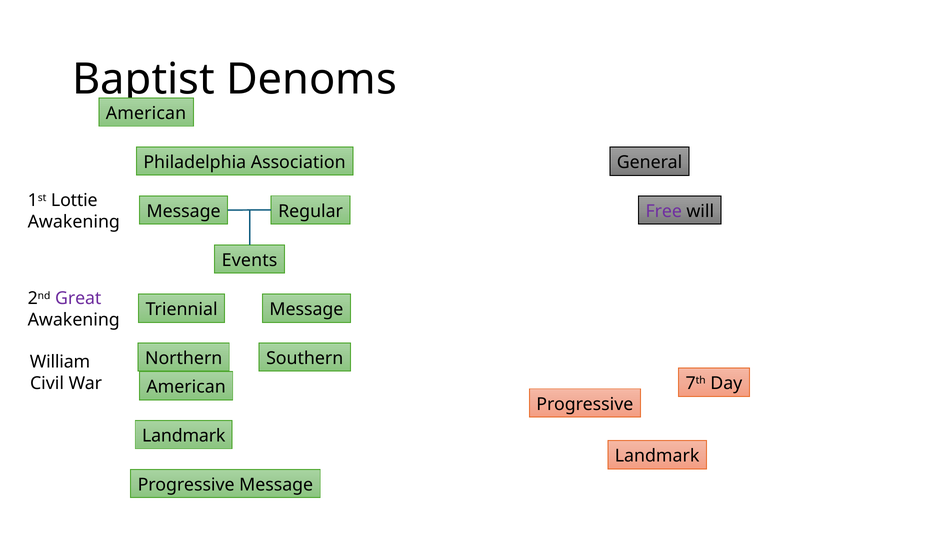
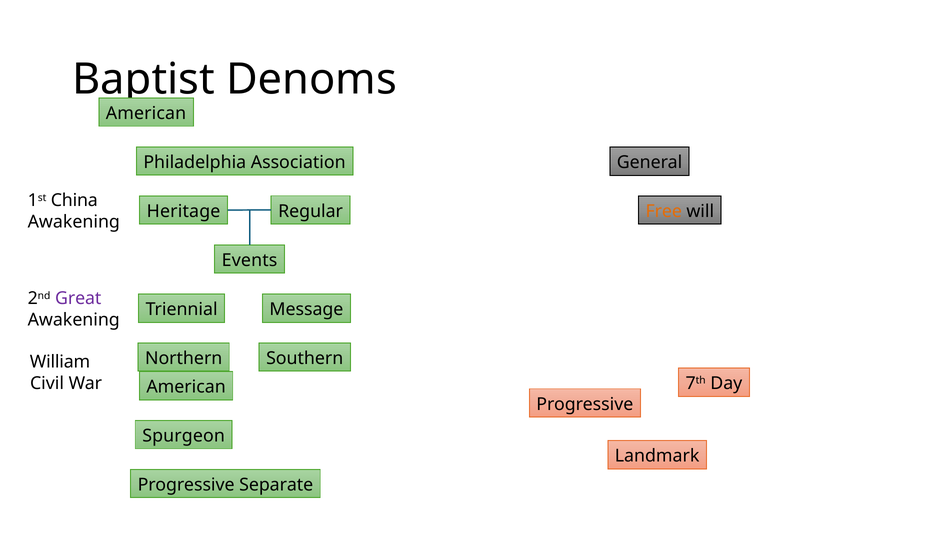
Lottie: Lottie -> China
Message at (184, 211): Message -> Heritage
Free colour: purple -> orange
Landmark at (184, 436): Landmark -> Spurgeon
Progressive Message: Message -> Separate
